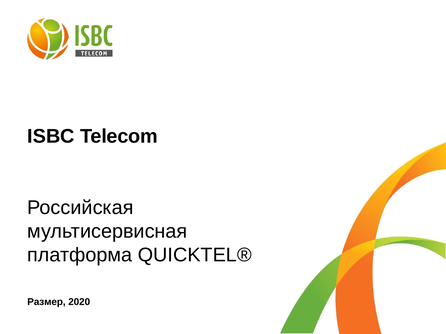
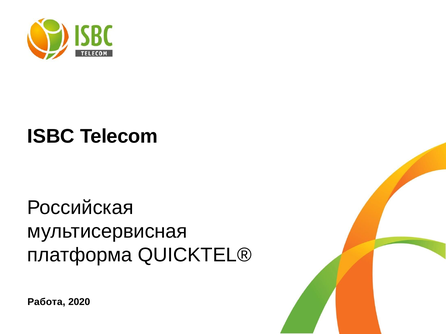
Размер: Размер -> Работа
